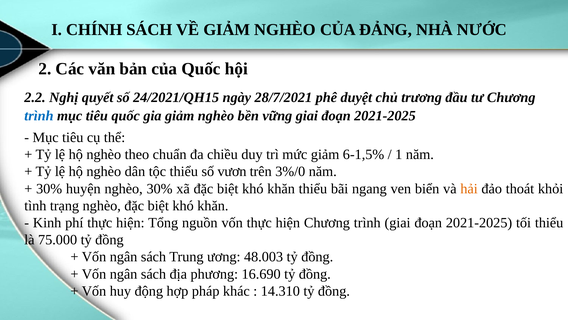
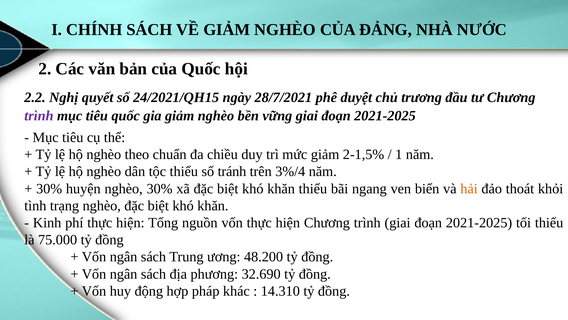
trình at (39, 115) colour: blue -> purple
6-1,5%: 6-1,5% -> 2-1,5%
vươn: vươn -> tránh
3%/0: 3%/0 -> 3%/4
48.003: 48.003 -> 48.200
16.690: 16.690 -> 32.690
